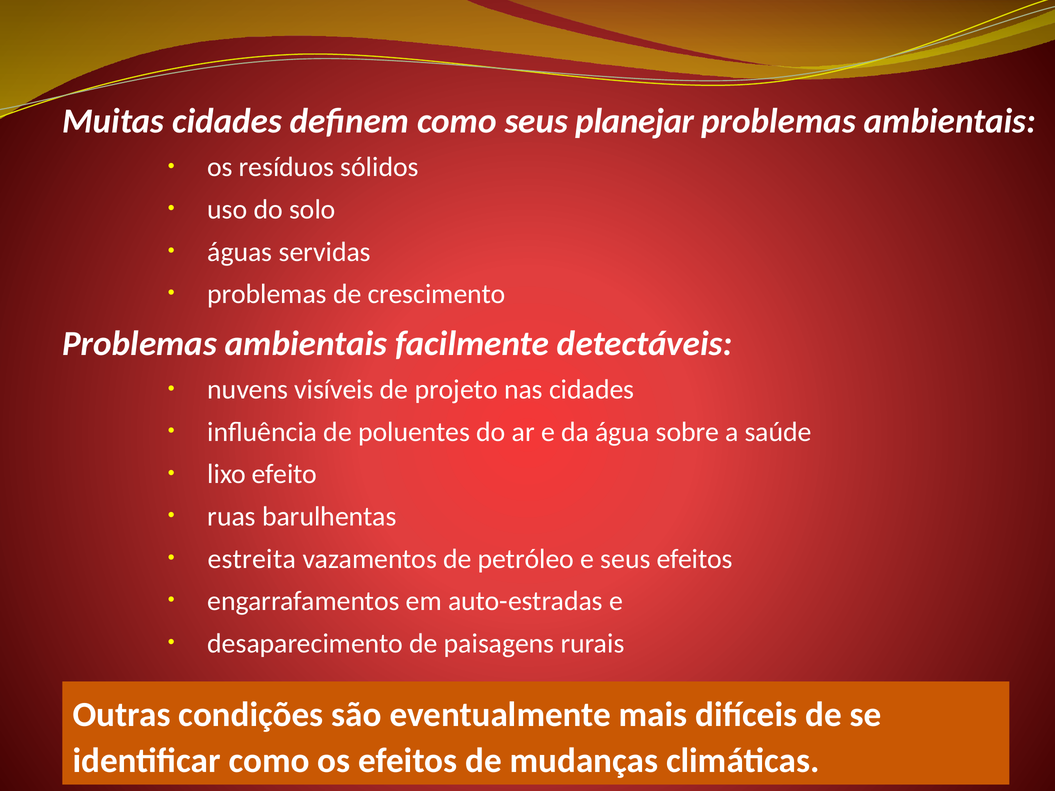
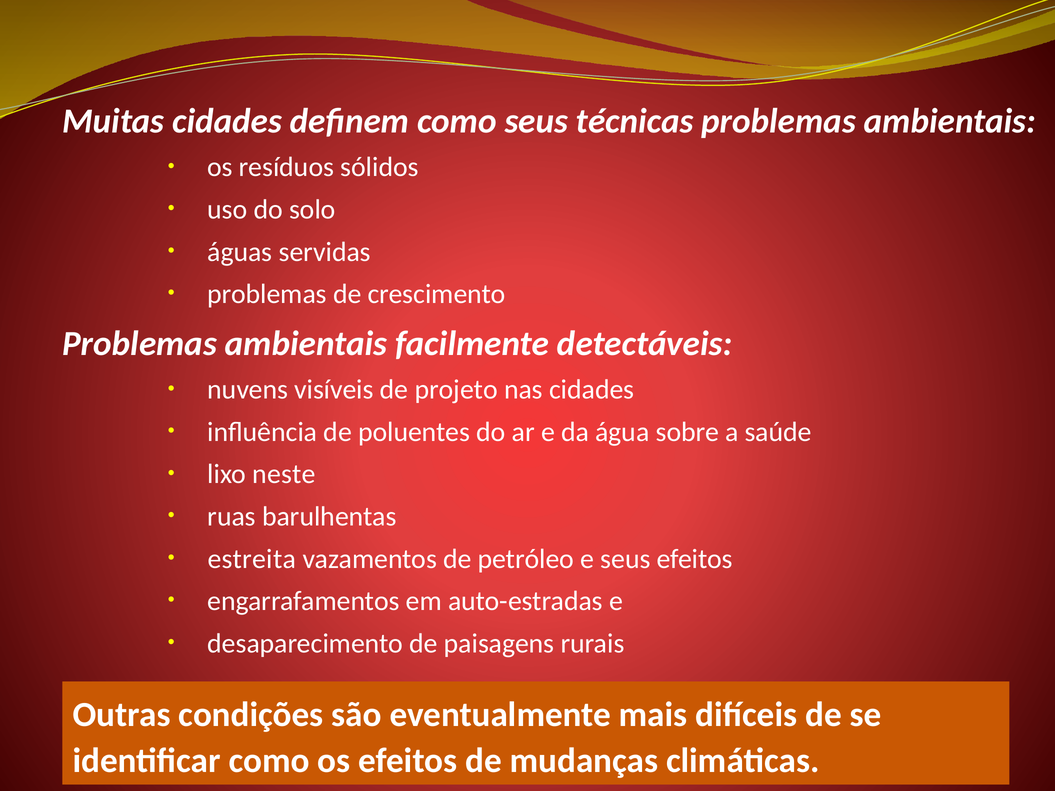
planejar: planejar -> técnicas
efeito: efeito -> neste
